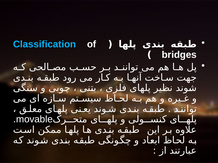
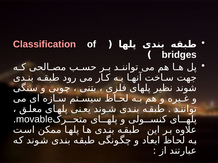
Classification colour: light blue -> pink
